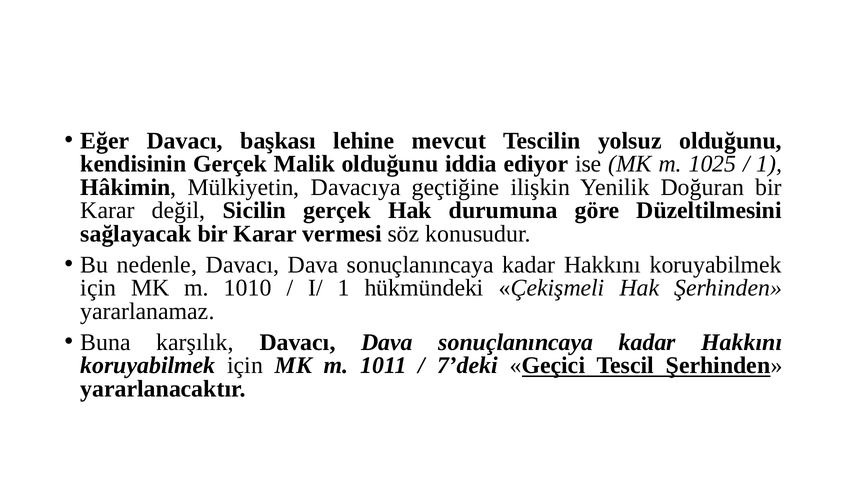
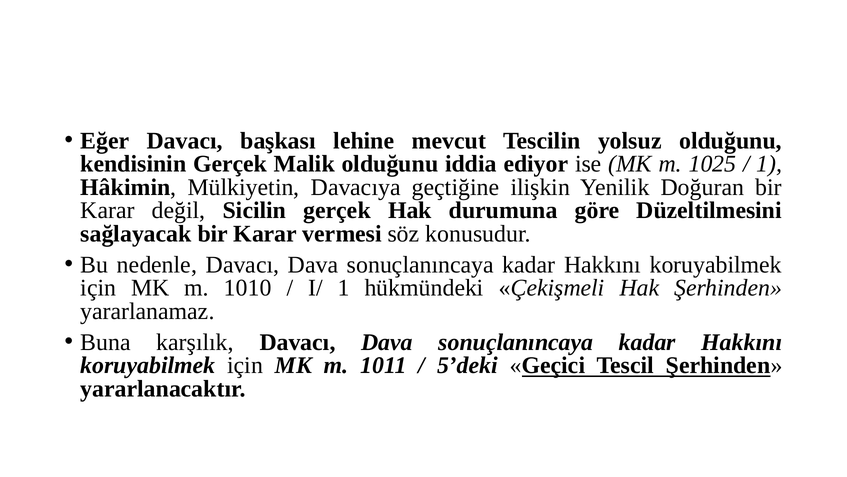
7’deki: 7’deki -> 5’deki
